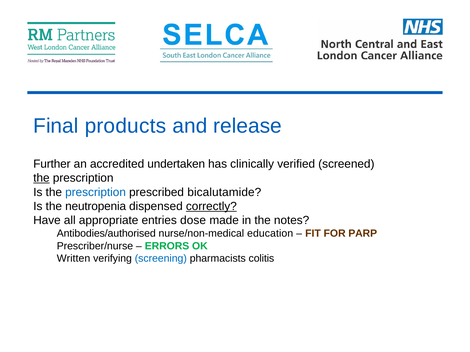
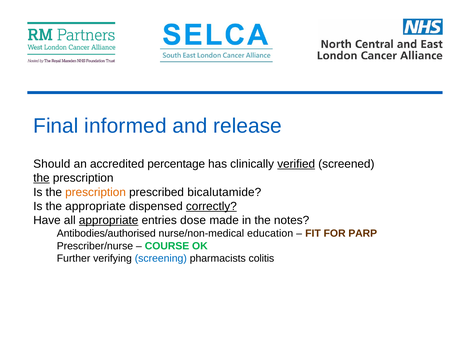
products: products -> informed
Further: Further -> Should
undertaken: undertaken -> percentage
verified underline: none -> present
prescription at (96, 192) colour: blue -> orange
the neutropenia: neutropenia -> appropriate
appropriate at (109, 221) underline: none -> present
ERRORS: ERRORS -> COURSE
Written: Written -> Further
